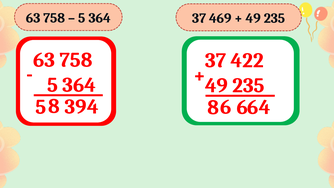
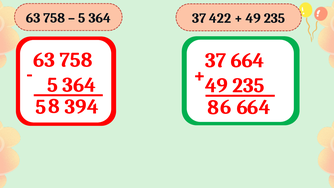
469: 469 -> 422
422: 422 -> 664
